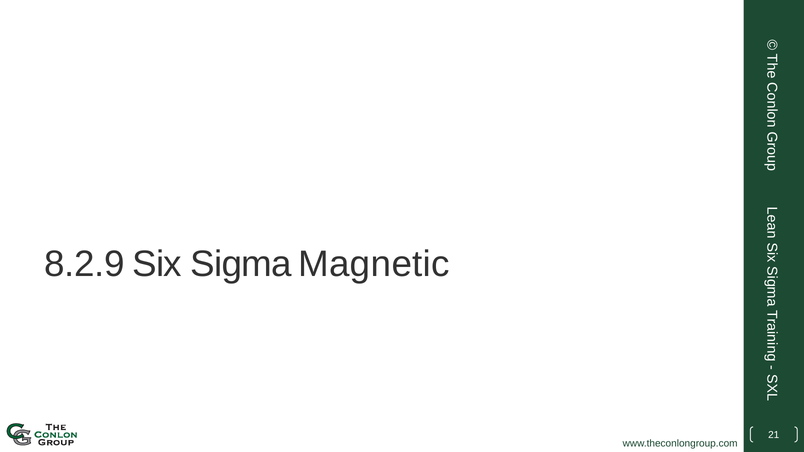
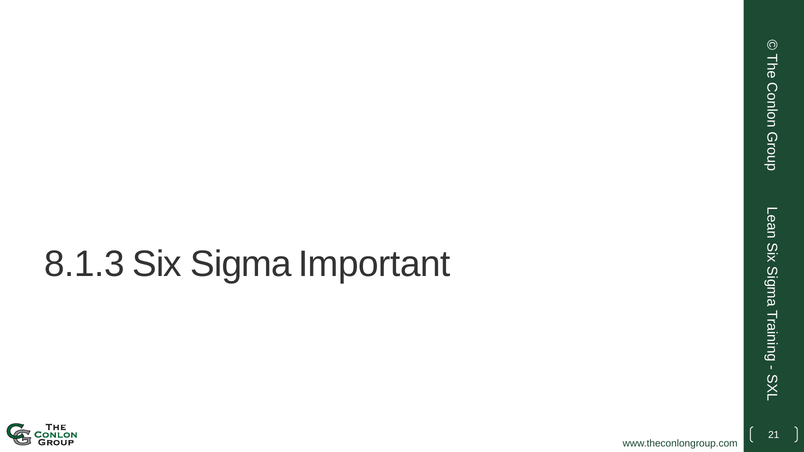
8.2.9: 8.2.9 -> 8.1.3
Magnetic: Magnetic -> Important
